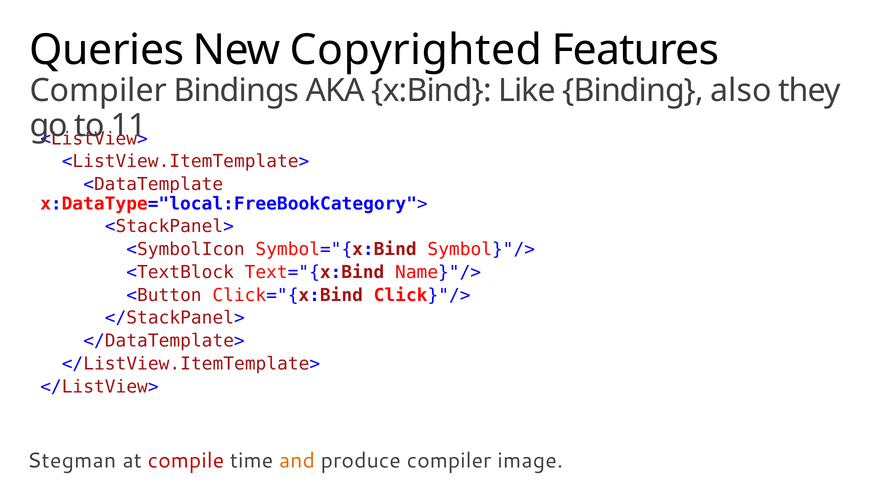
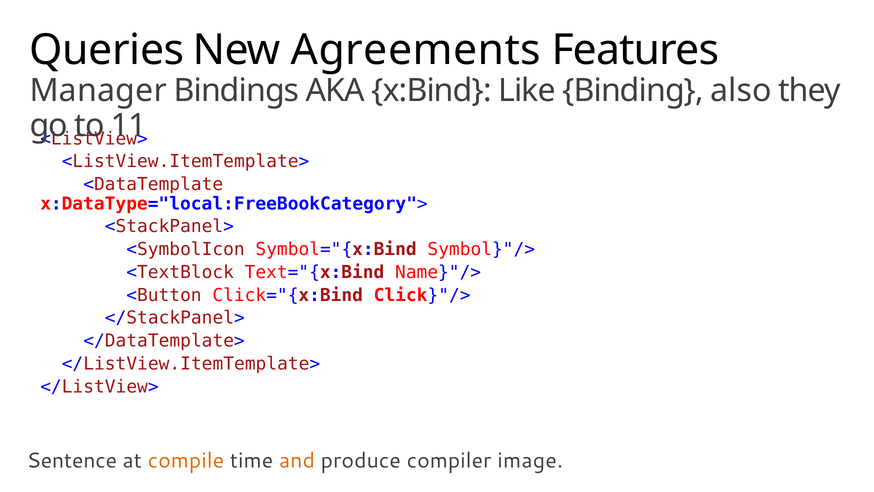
Copyrighted: Copyrighted -> Agreements
Compiler at (98, 91): Compiler -> Manager
Stegman: Stegman -> Sentence
compile colour: red -> orange
